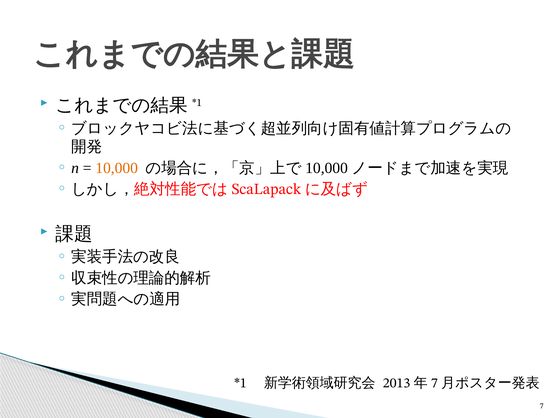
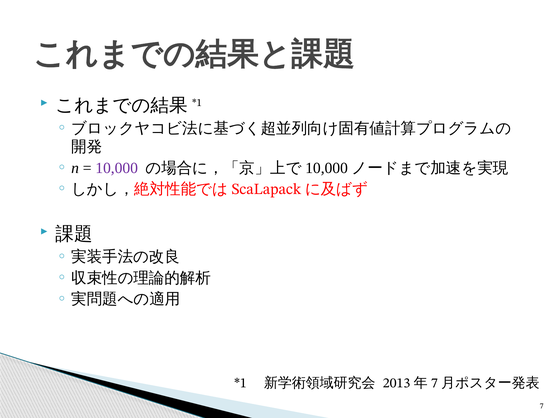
10,000 colour: orange -> purple
